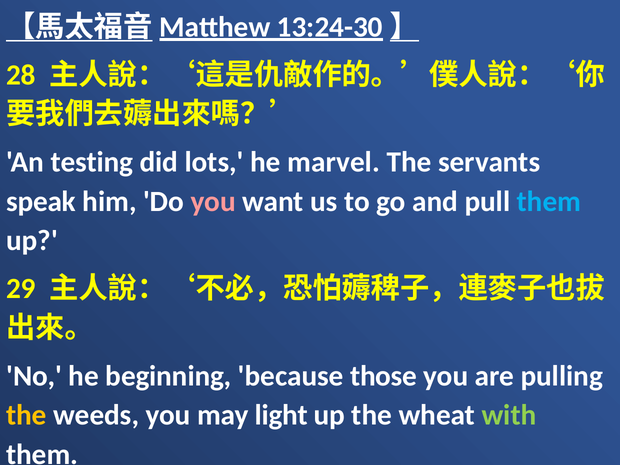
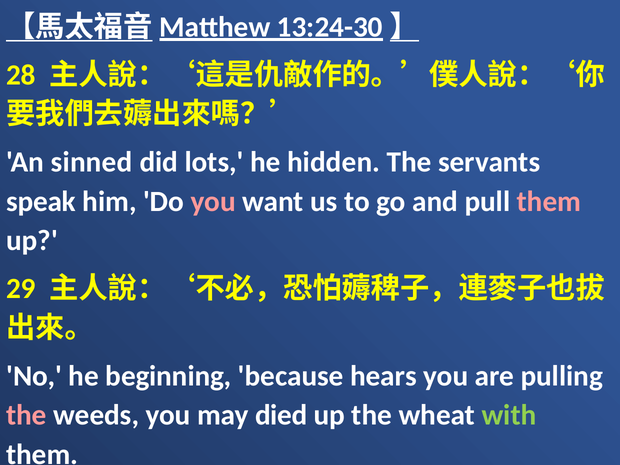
testing: testing -> sinned
marvel: marvel -> hidden
them at (549, 201) colour: light blue -> pink
those: those -> hears
the at (26, 415) colour: yellow -> pink
light: light -> died
